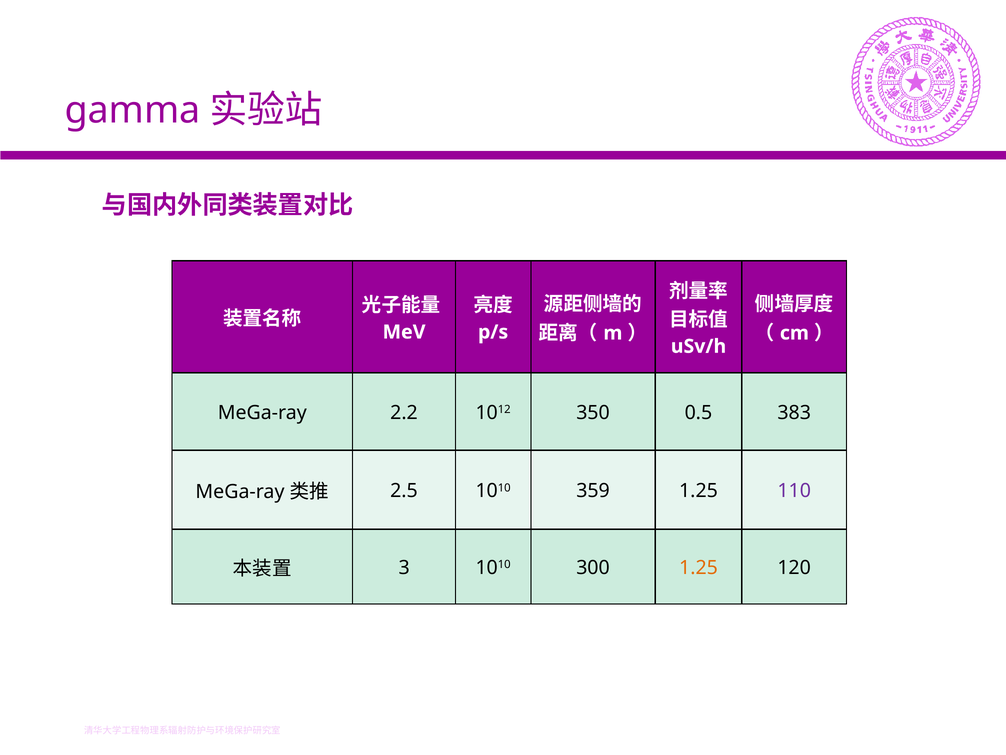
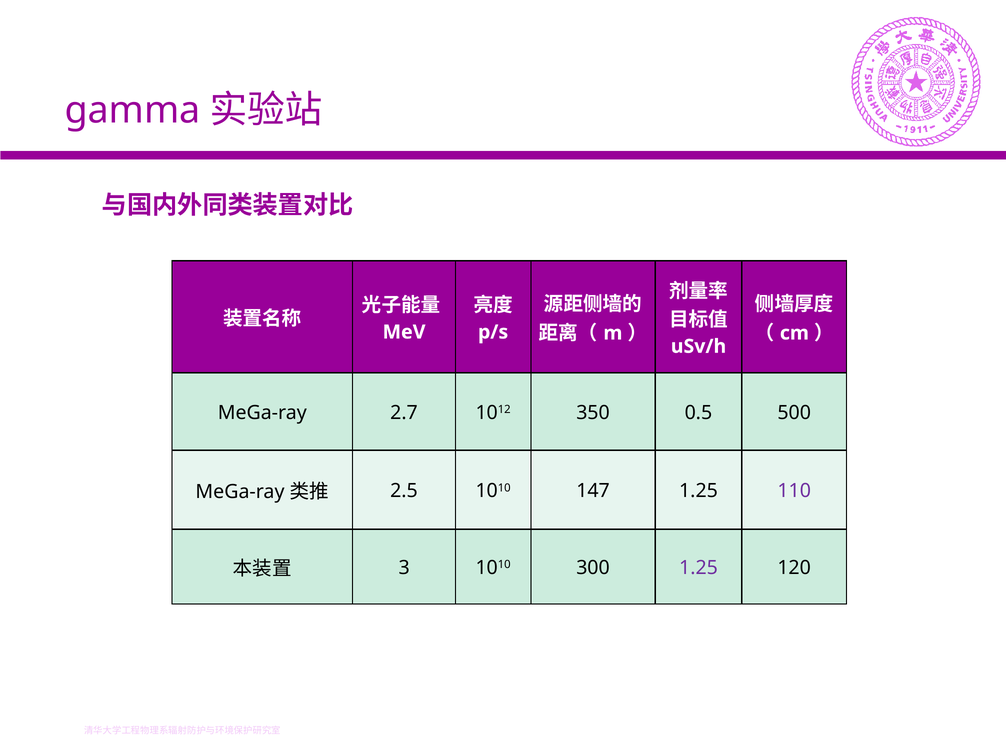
2.2: 2.2 -> 2.7
383: 383 -> 500
359: 359 -> 147
1.25 at (699, 567) colour: orange -> purple
